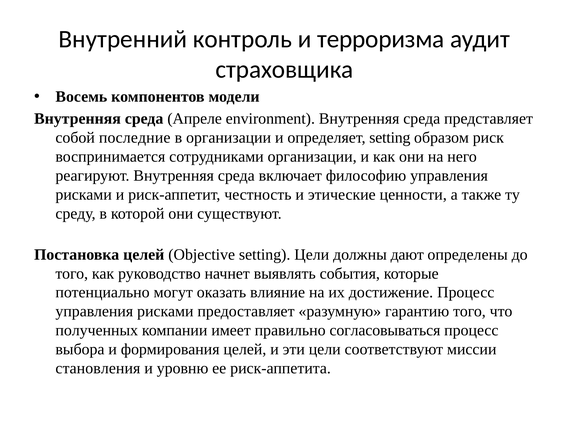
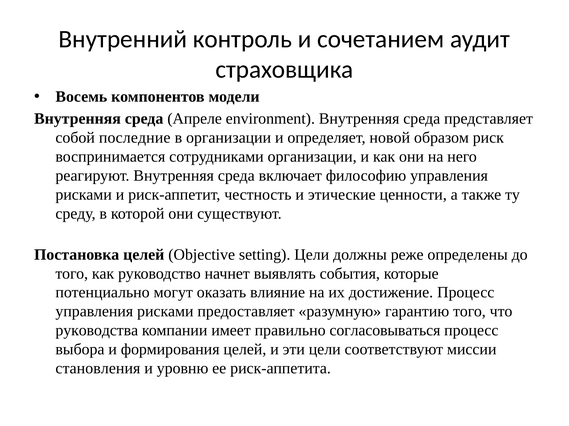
терроризма: терроризма -> сочетанием
определяет setting: setting -> новой
дают: дают -> реже
полученных: полученных -> руководства
